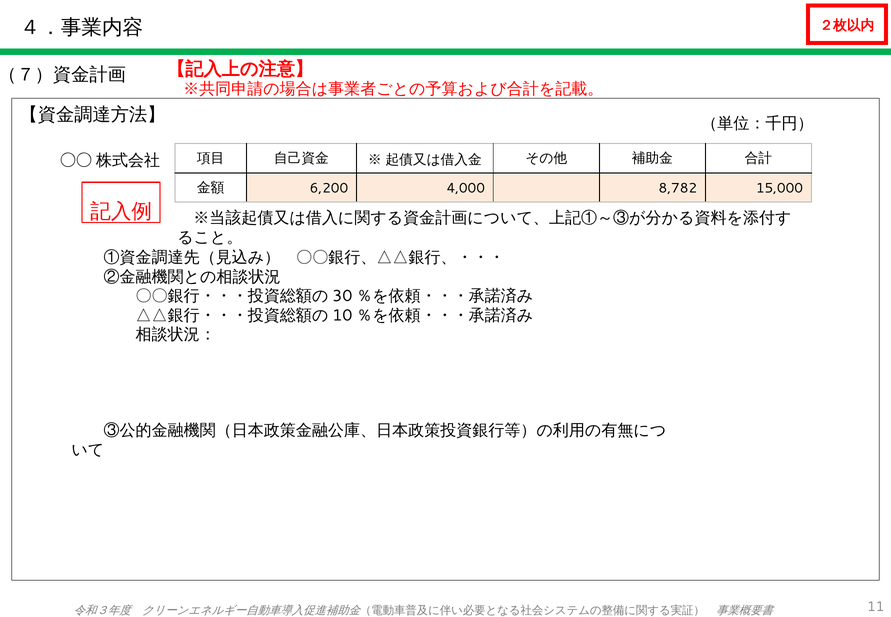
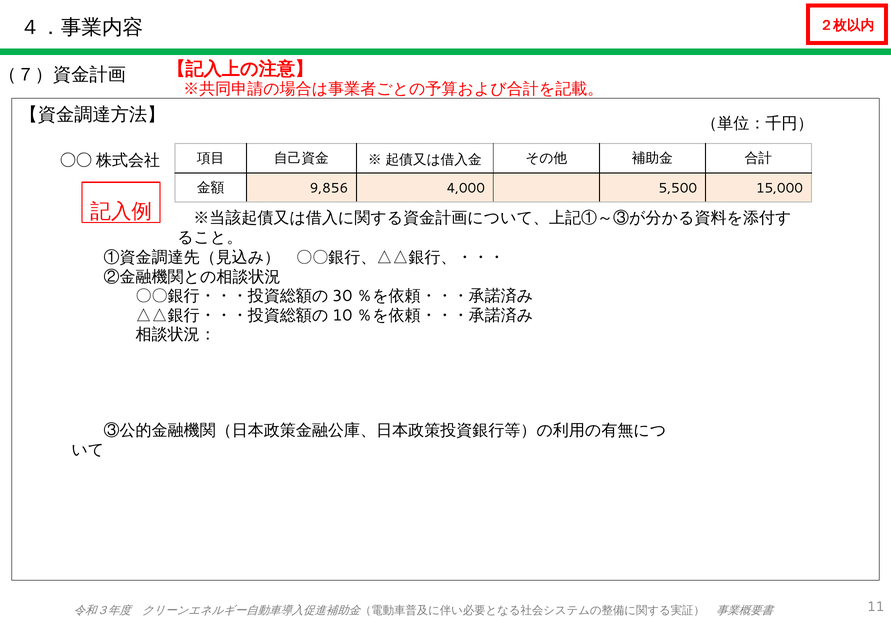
6,200: 6,200 -> 9,856
8,782: 8,782 -> 5,500
